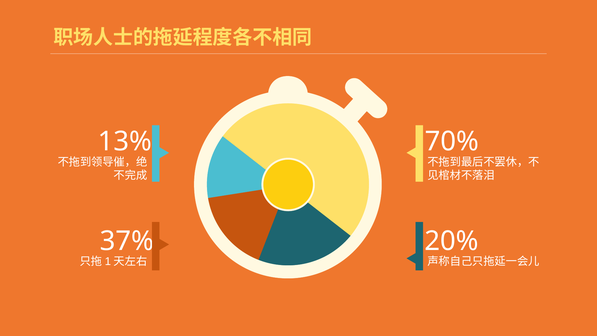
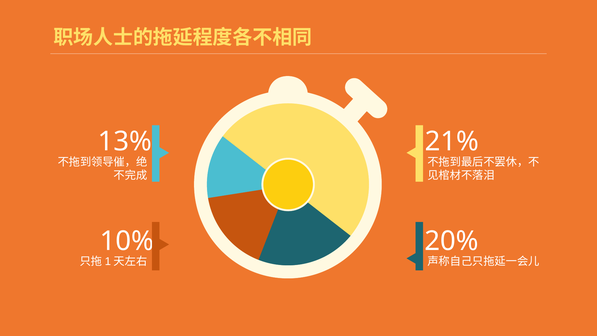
70%: 70% -> 21%
37%: 37% -> 10%
